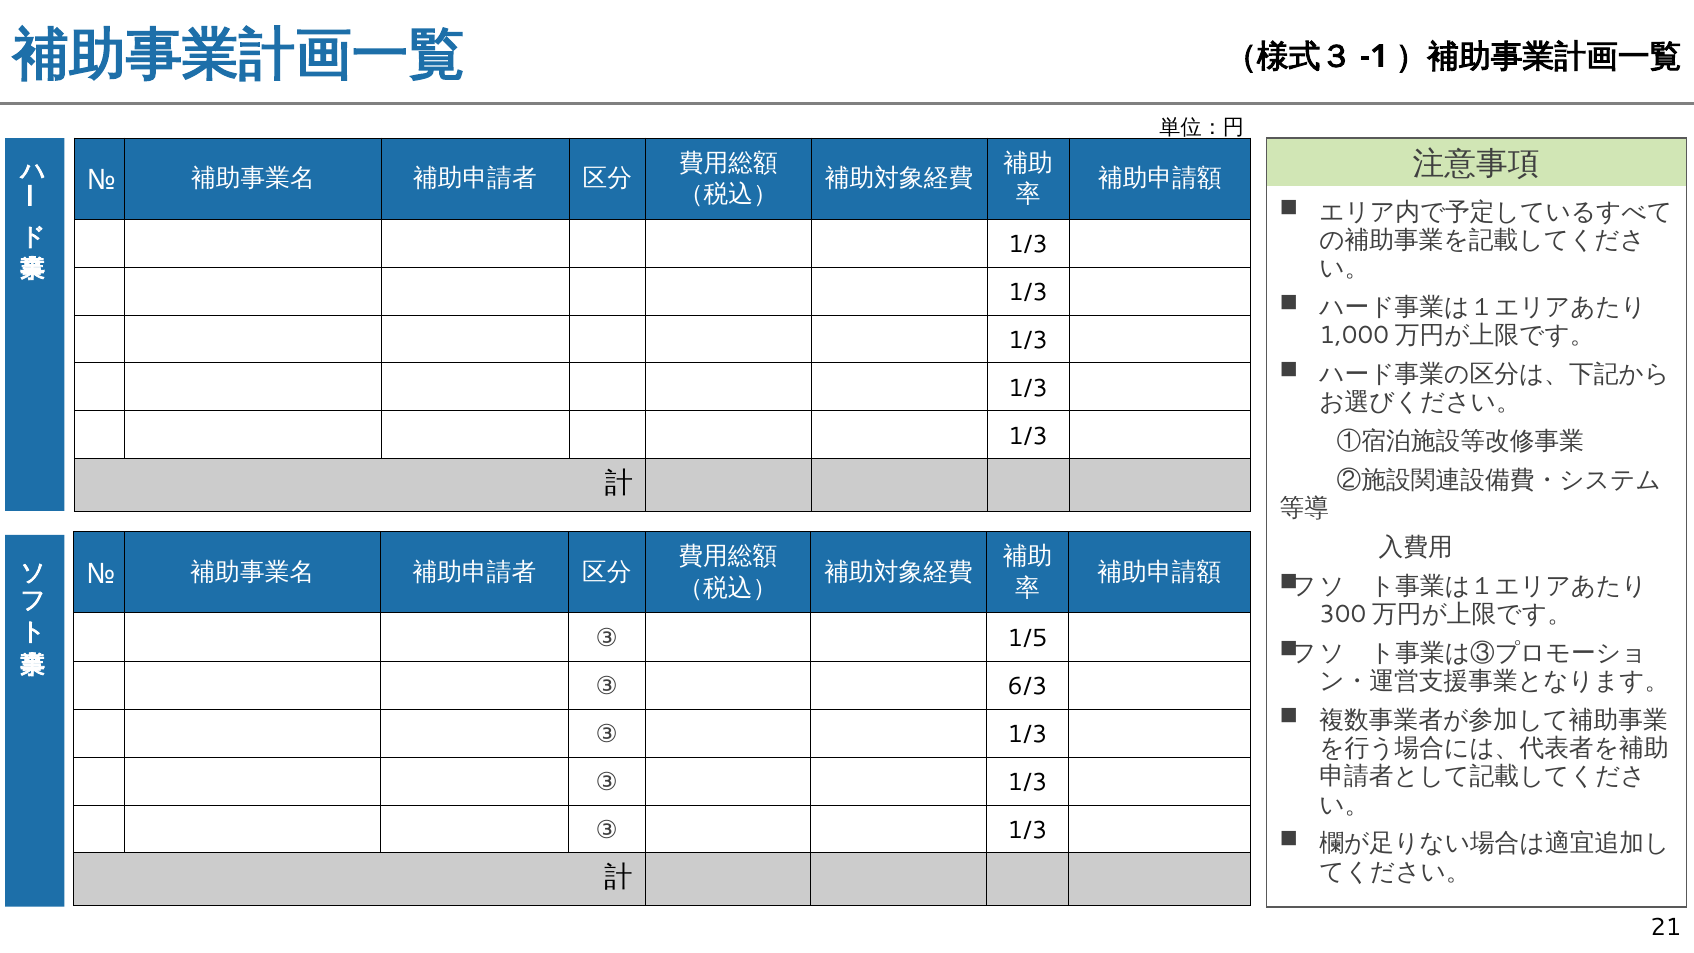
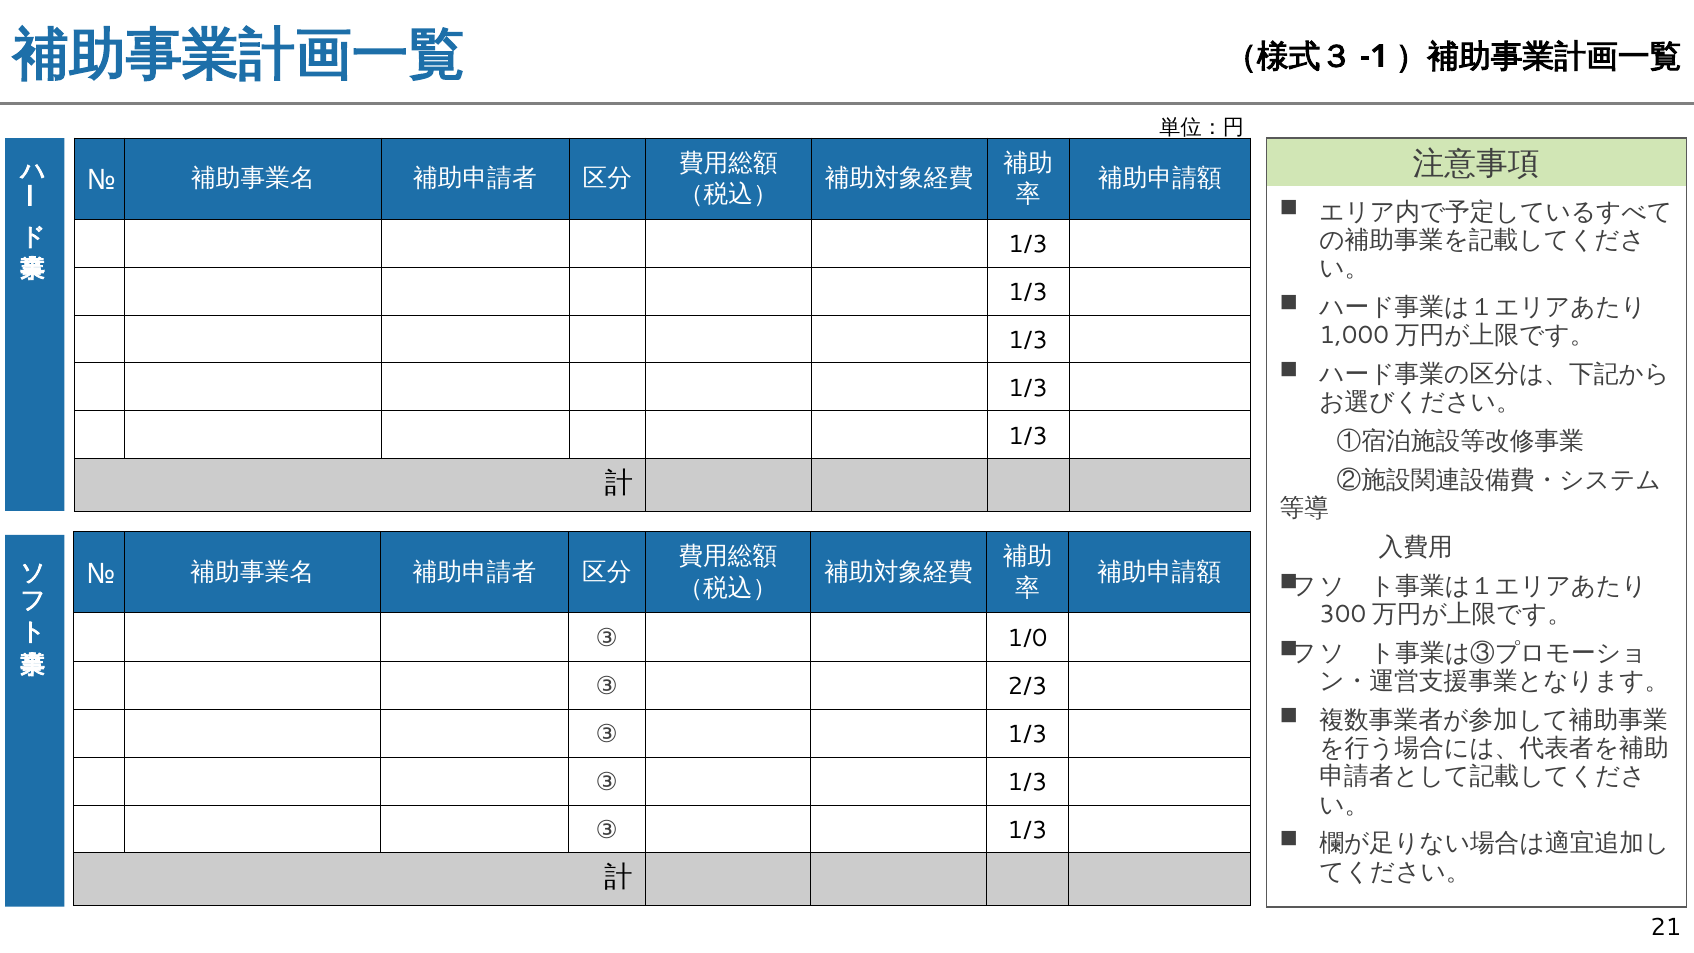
1/5: 1/5 -> 1/0
6/3: 6/3 -> 2/3
